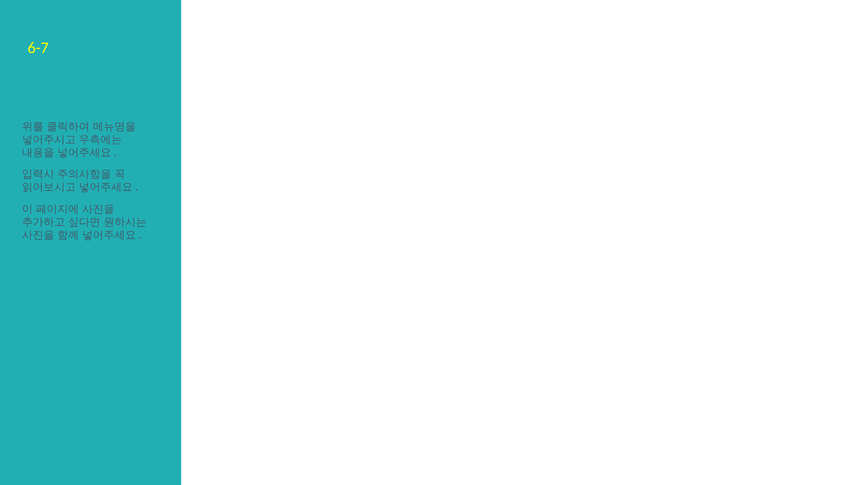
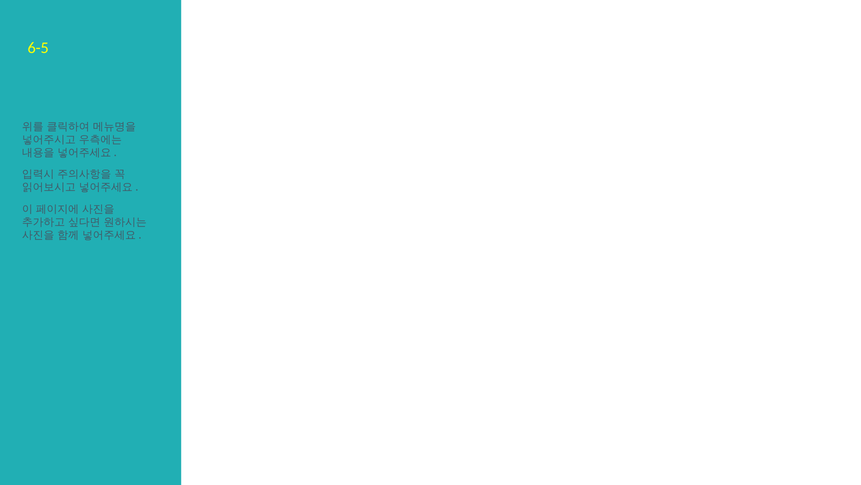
6-7: 6-7 -> 6-5
